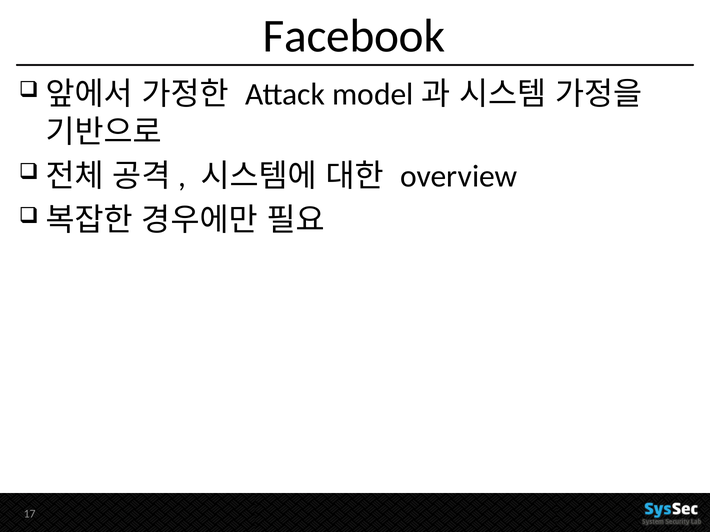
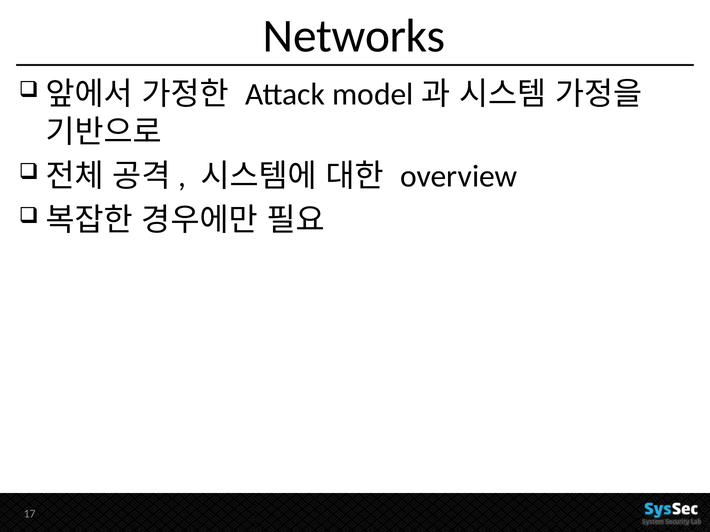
Facebook: Facebook -> Networks
